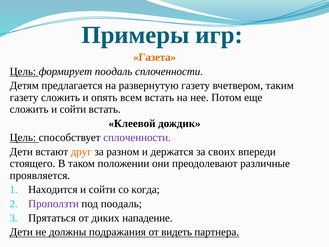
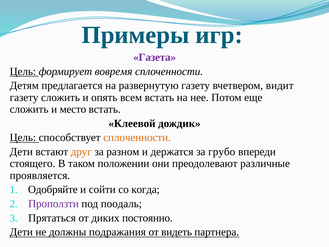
Газета colour: orange -> purple
формирует поодаль: поодаль -> вовремя
таким: таким -> видит
сложить и сойти: сойти -> место
сплоченности at (137, 137) colour: purple -> orange
своих: своих -> грубо
Находится: Находится -> Одобряйте
нападение: нападение -> постоянно
